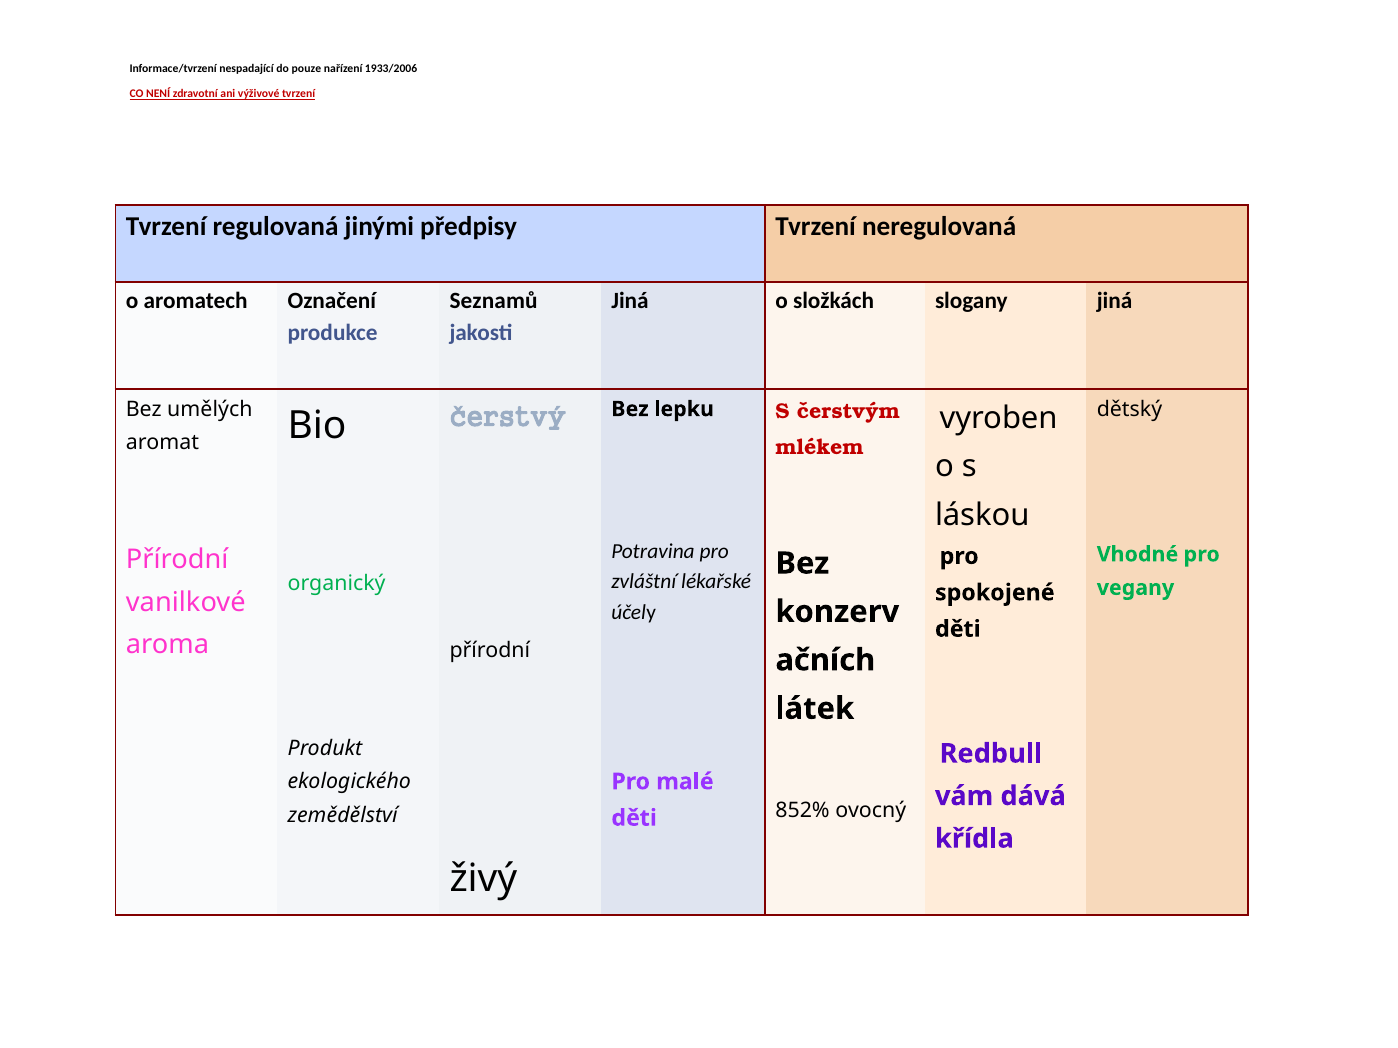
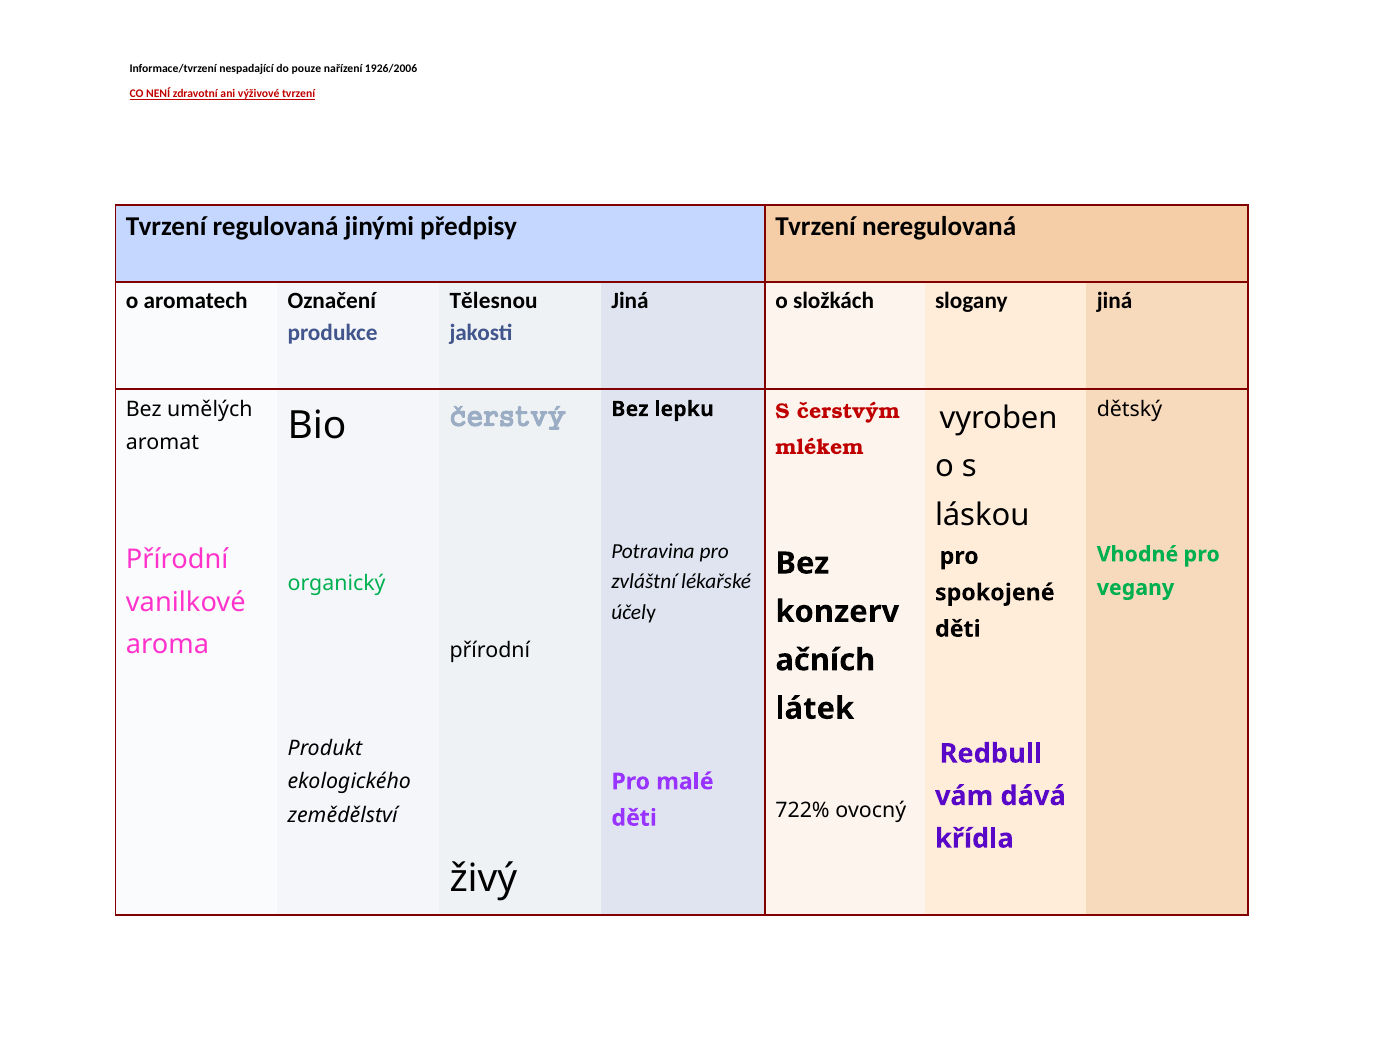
1933/2006: 1933/2006 -> 1926/2006
Seznamů: Seznamů -> Tělesnou
852%: 852% -> 722%
